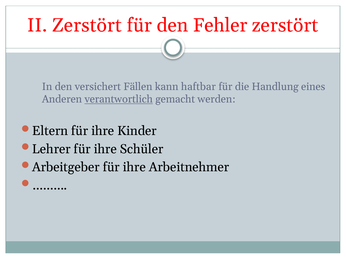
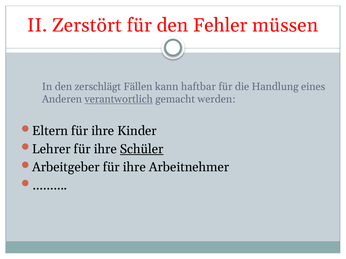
Fehler zerstört: zerstört -> müssen
versichert: versichert -> zerschlägt
Schüler underline: none -> present
